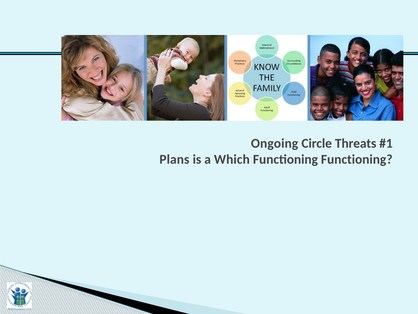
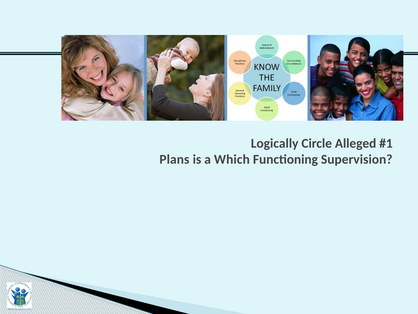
Ongoing: Ongoing -> Logically
Threats: Threats -> Alleged
Functioning Functioning: Functioning -> Supervision
